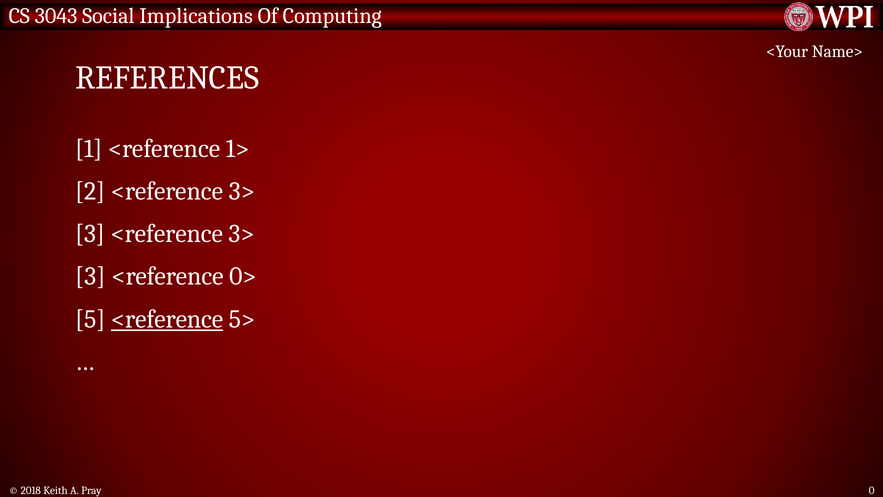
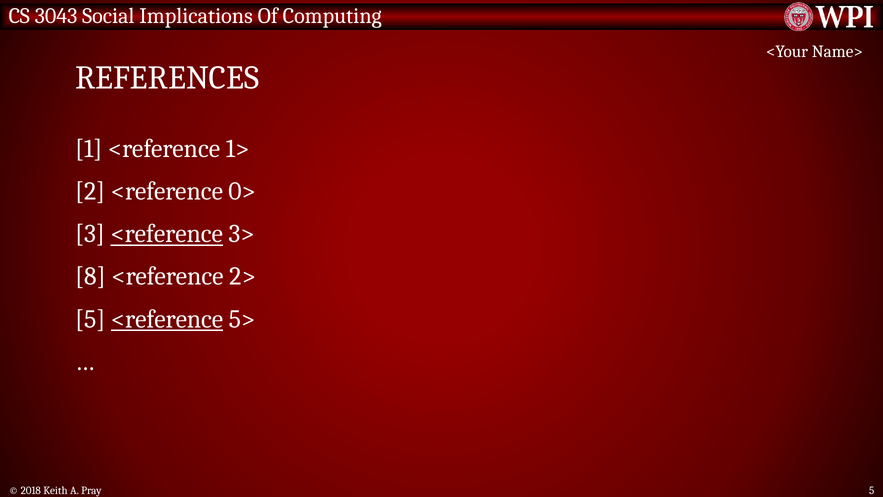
2 <reference 3>: 3> -> 0>
<reference at (167, 234) underline: none -> present
3 at (90, 276): 3 -> 8
0>: 0> -> 2>
Pray 0: 0 -> 5
